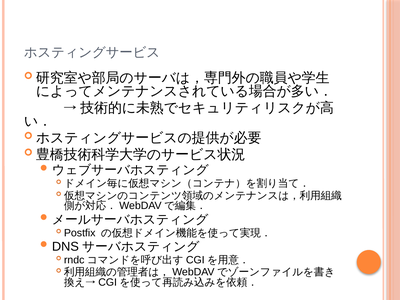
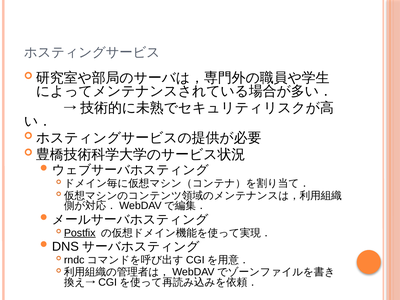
Postfix underline: none -> present
